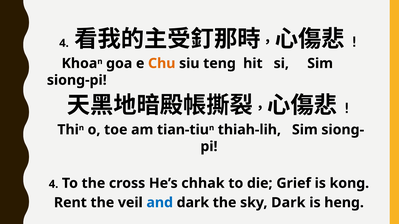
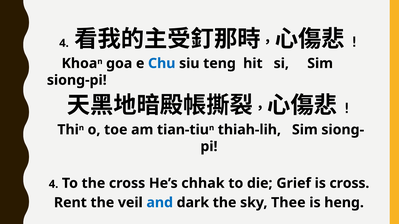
Chu colour: orange -> blue
is kong: kong -> cross
sky Dark: Dark -> Thee
